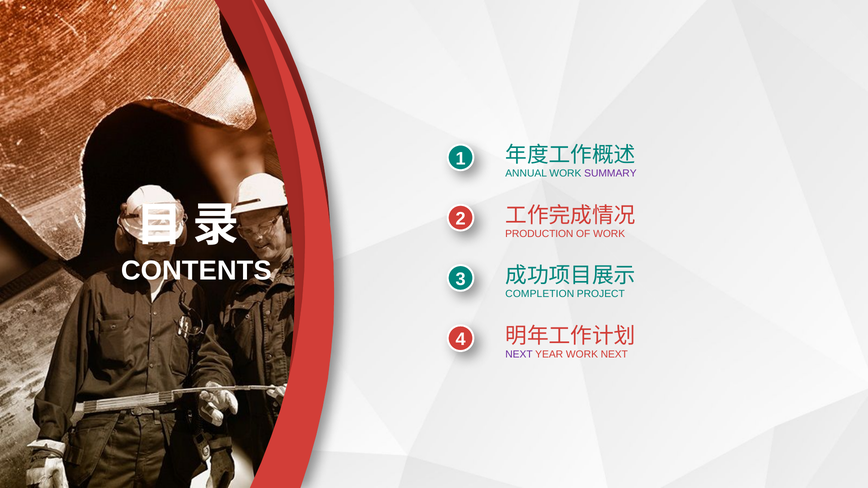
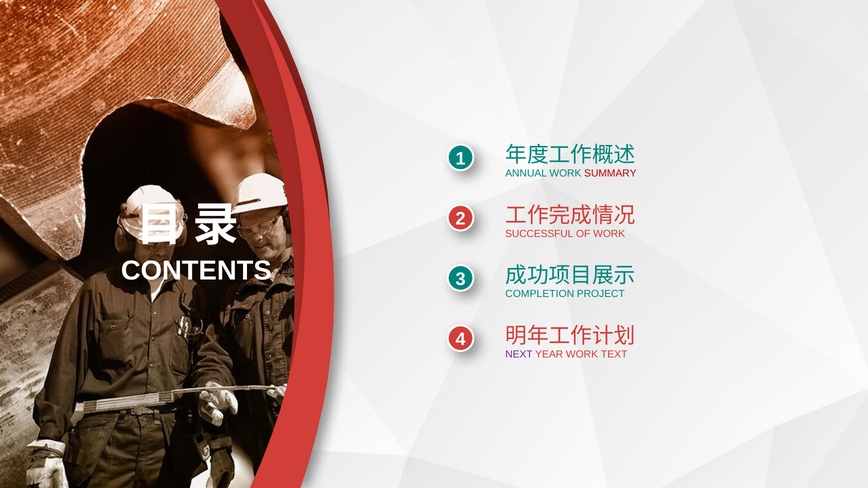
SUMMARY colour: purple -> red
PRODUCTION: PRODUCTION -> SUCCESSFUL
WORK NEXT: NEXT -> TEXT
